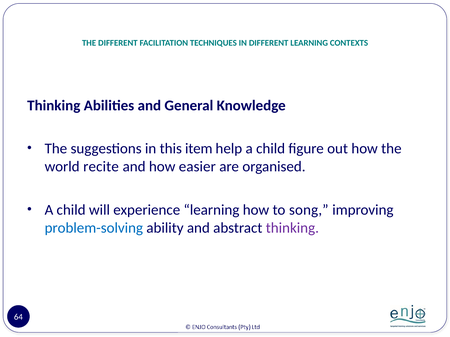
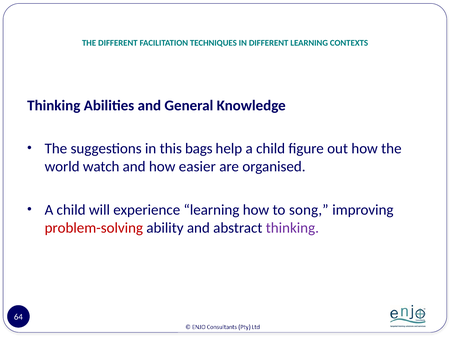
item: item -> bags
recite: recite -> watch
problem-solving colour: blue -> red
